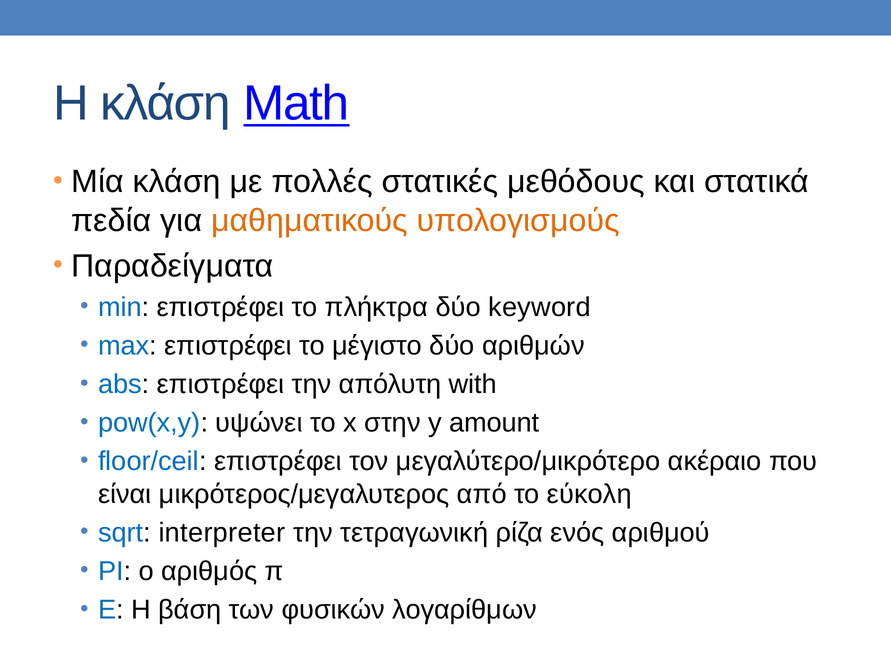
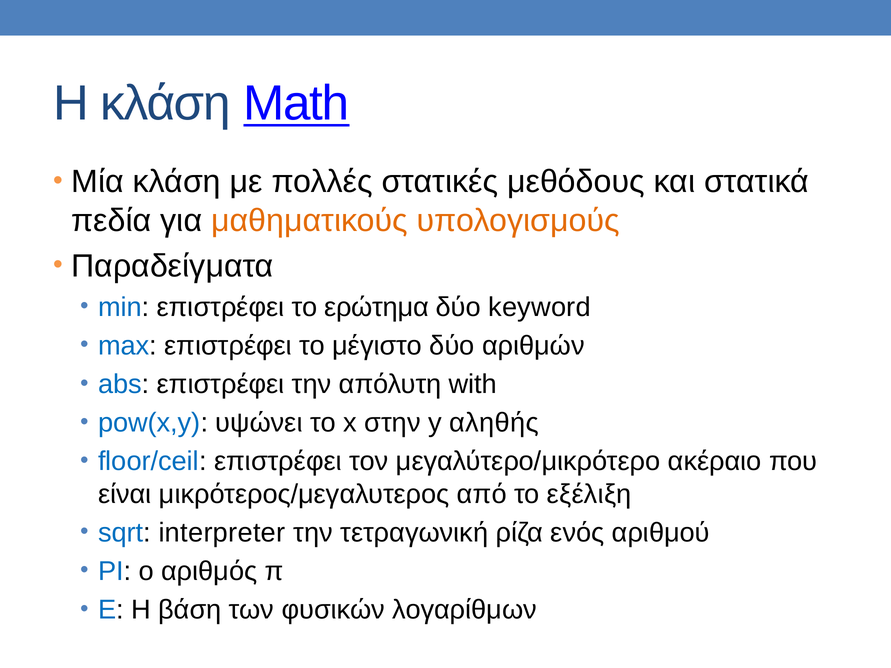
πλήκτρα: πλήκτρα -> ερώτημα
amount: amount -> αληθής
εύκολη: εύκολη -> εξέλιξη
